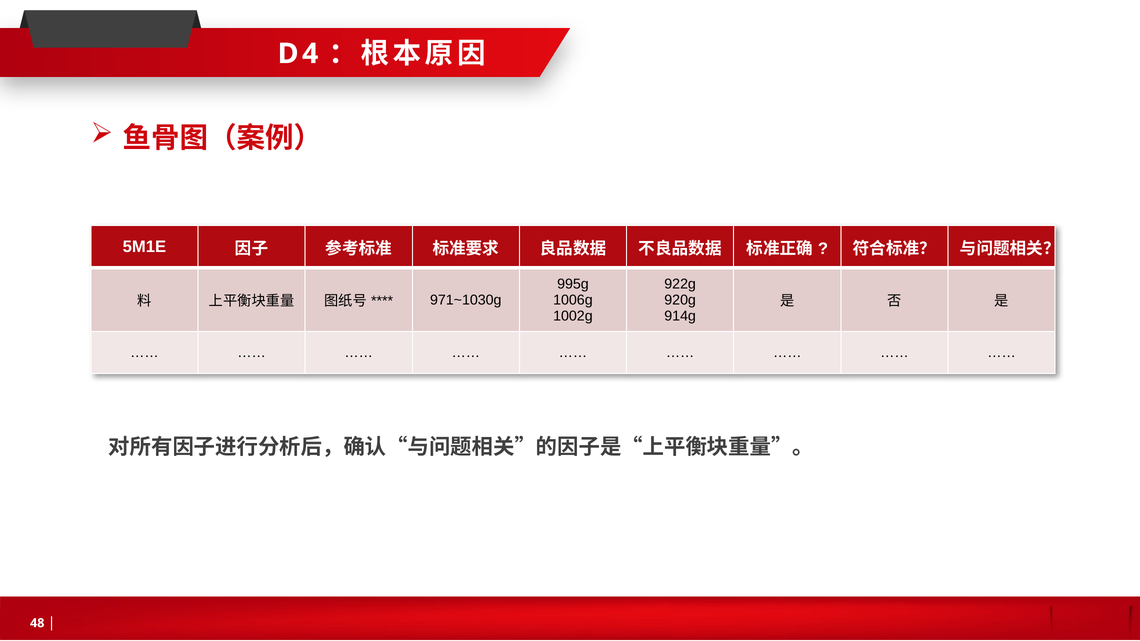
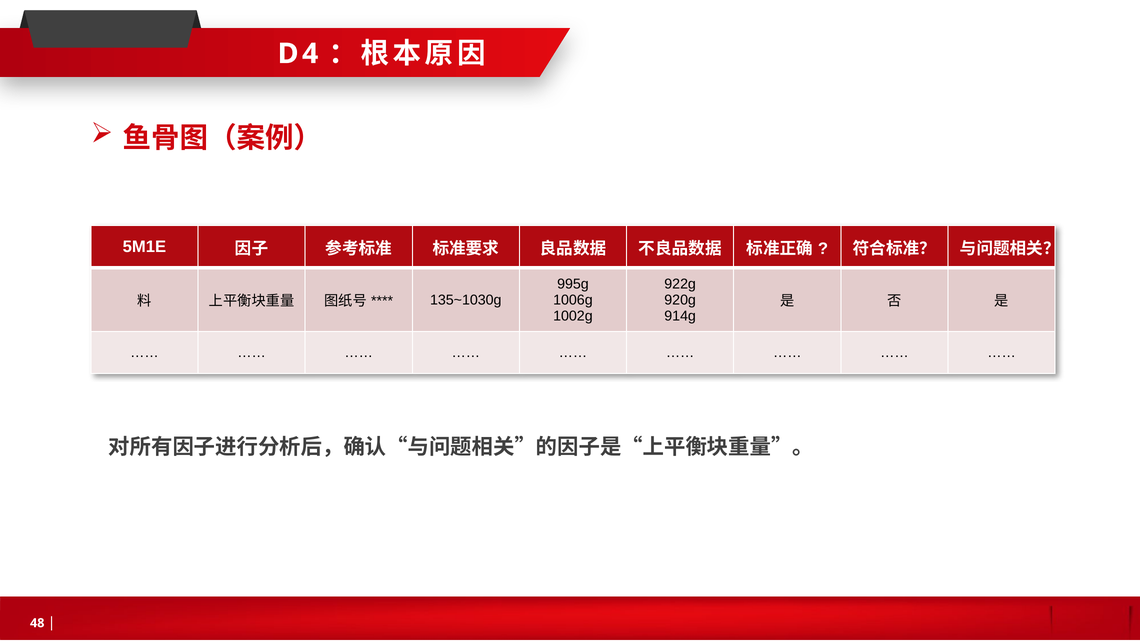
971~1030g: 971~1030g -> 135~1030g
